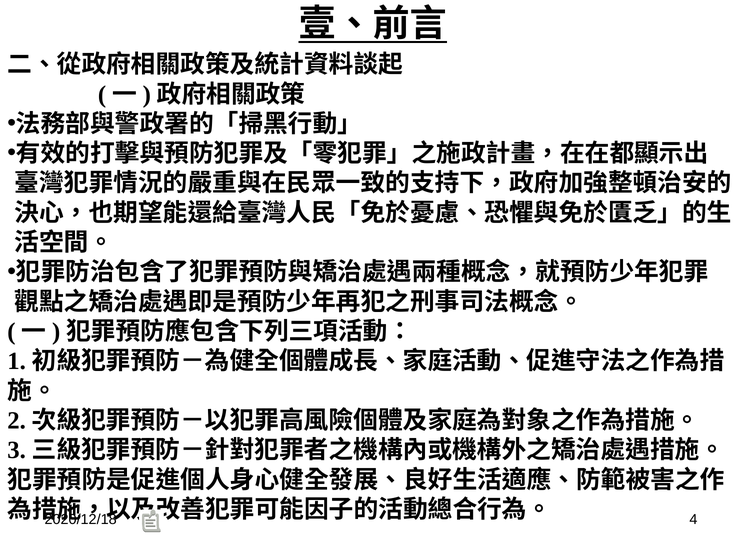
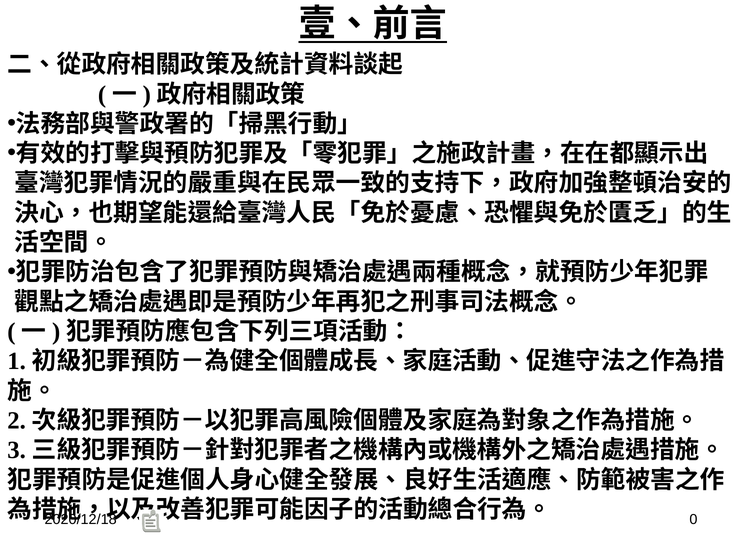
4: 4 -> 0
